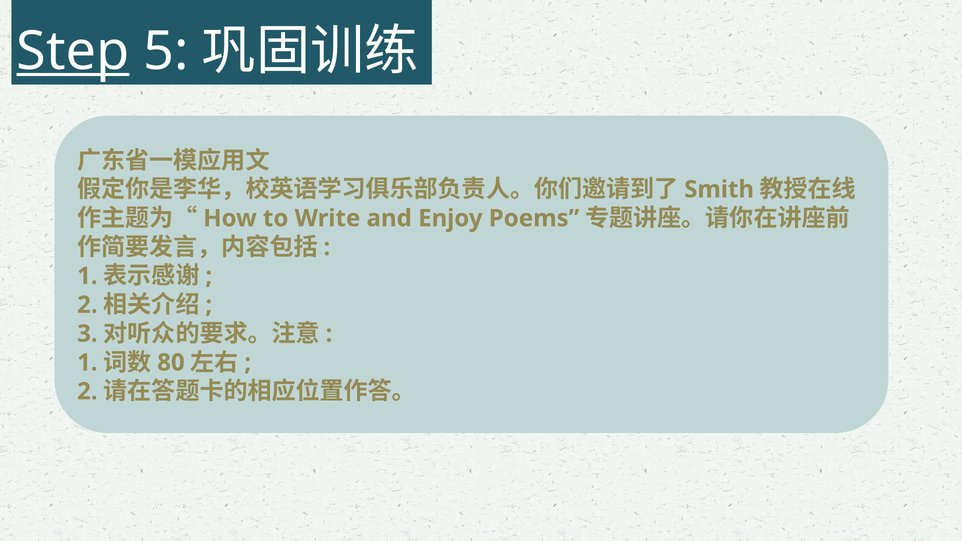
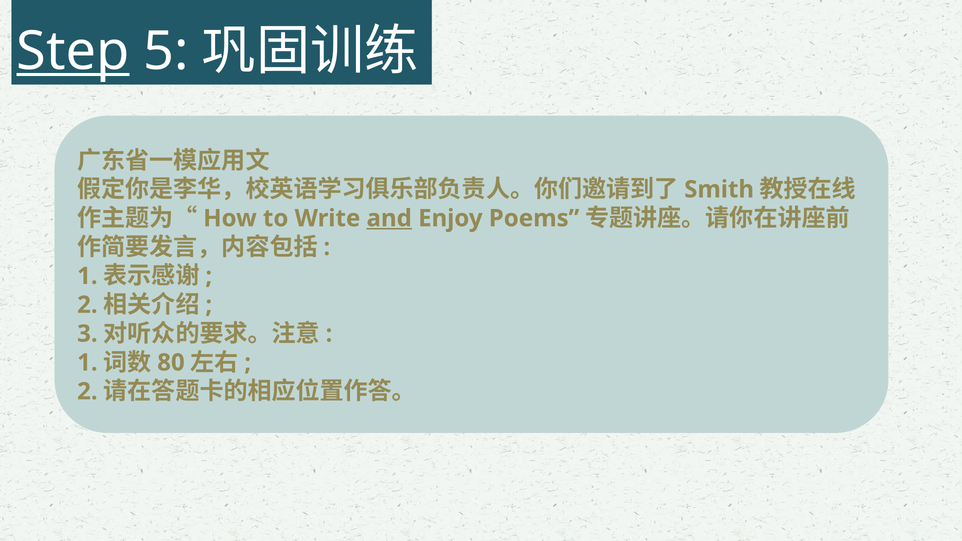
and underline: none -> present
